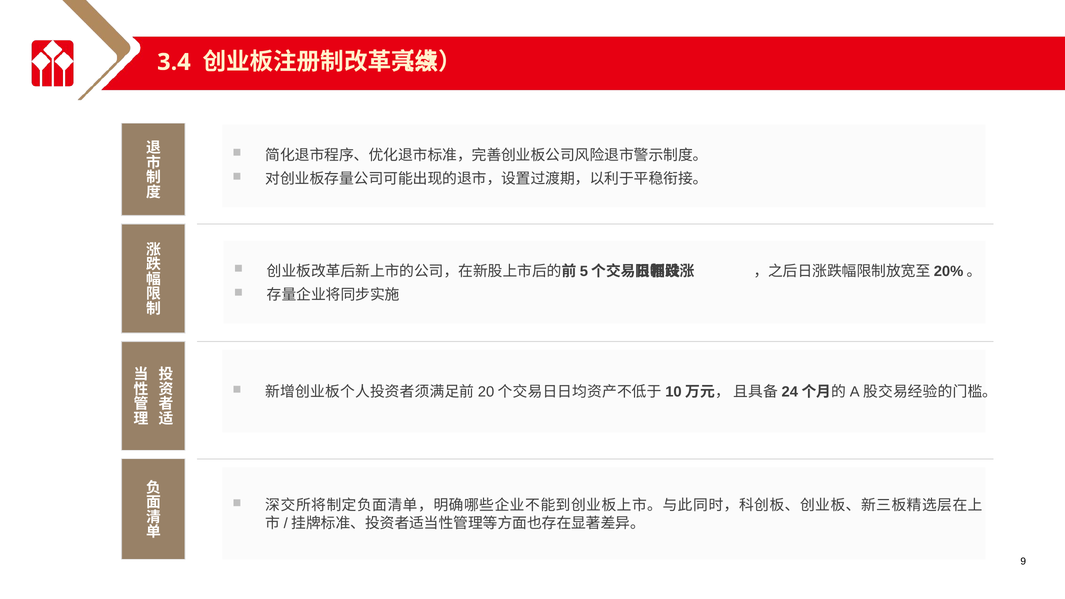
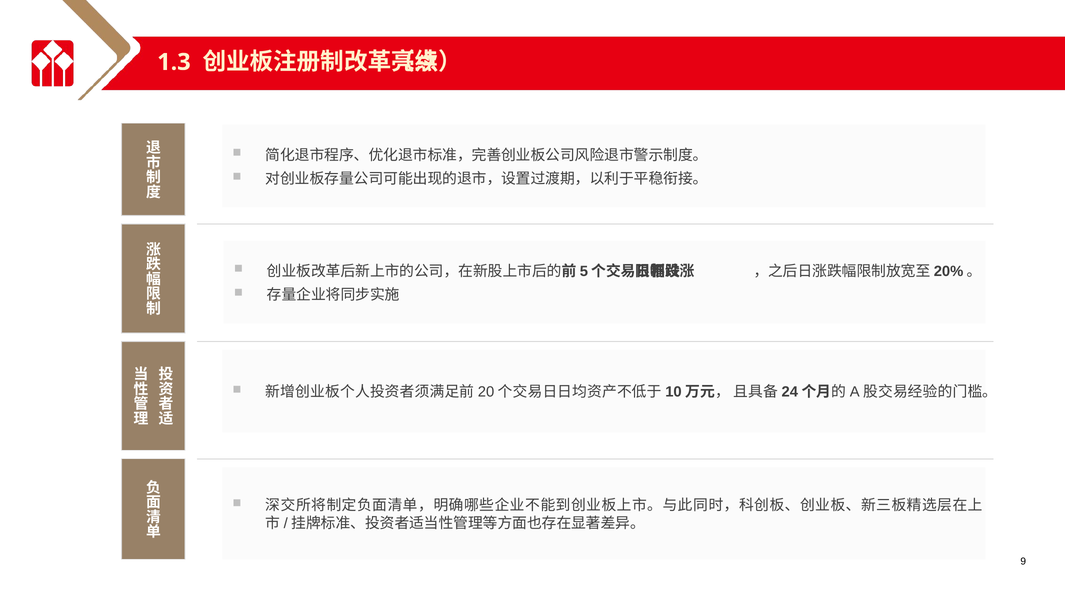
3.4: 3.4 -> 1.3
